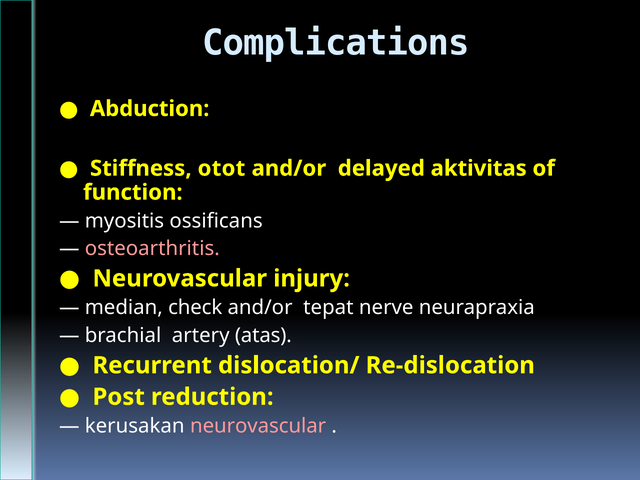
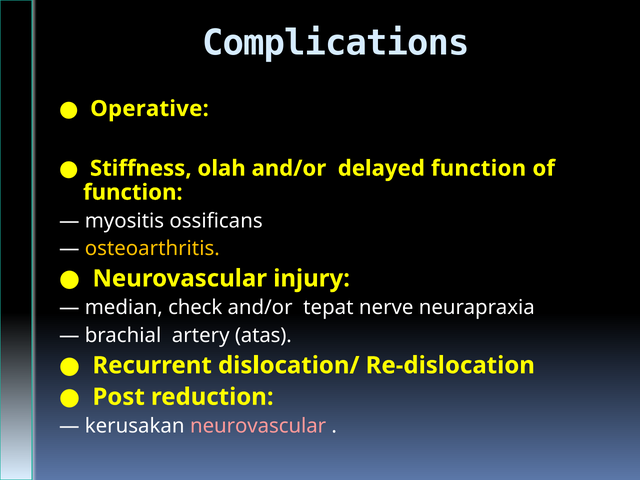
Abduction: Abduction -> Operative
otot: otot -> olah
delayed aktivitas: aktivitas -> function
osteoarthritis colour: pink -> yellow
